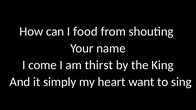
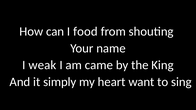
come: come -> weak
thirst: thirst -> came
